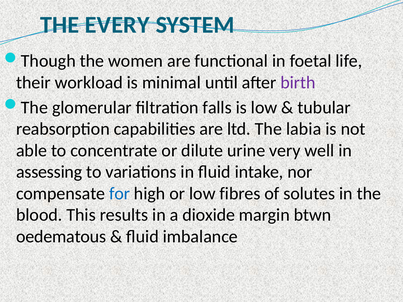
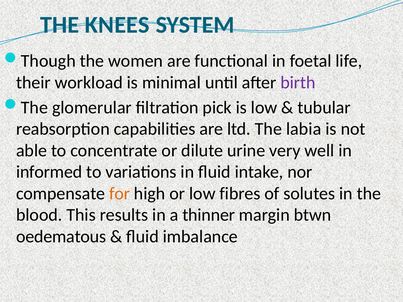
EVERY: EVERY -> KNEES
falls: falls -> pick
assessing: assessing -> informed
for colour: blue -> orange
dioxide: dioxide -> thinner
